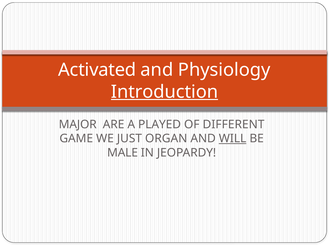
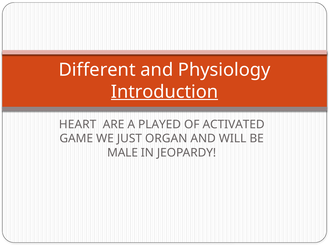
Activated: Activated -> Different
MAJOR: MAJOR -> HEART
DIFFERENT: DIFFERENT -> ACTIVATED
WILL underline: present -> none
